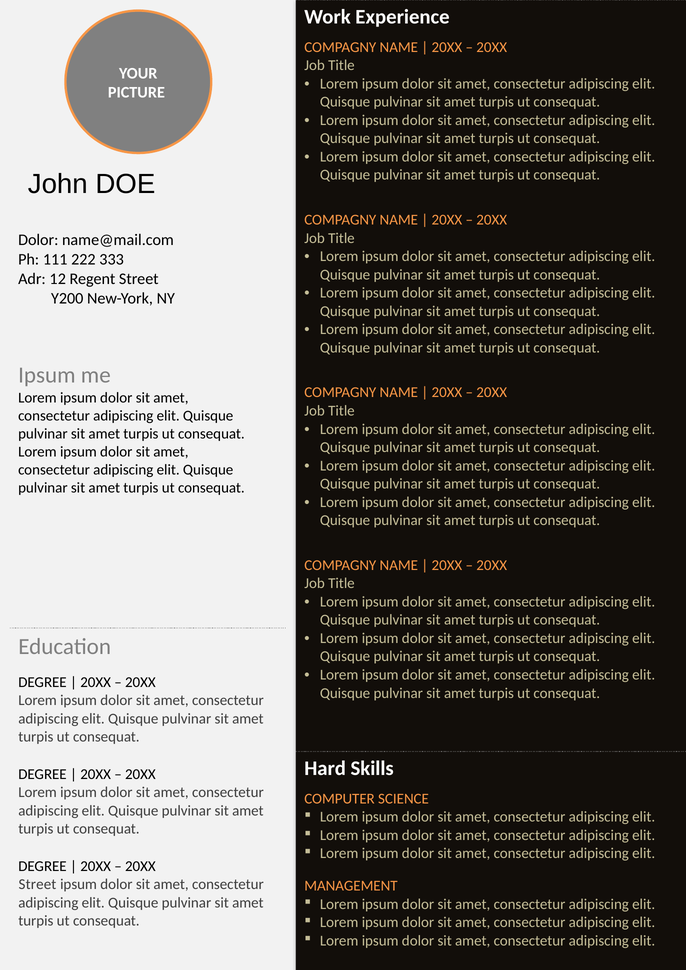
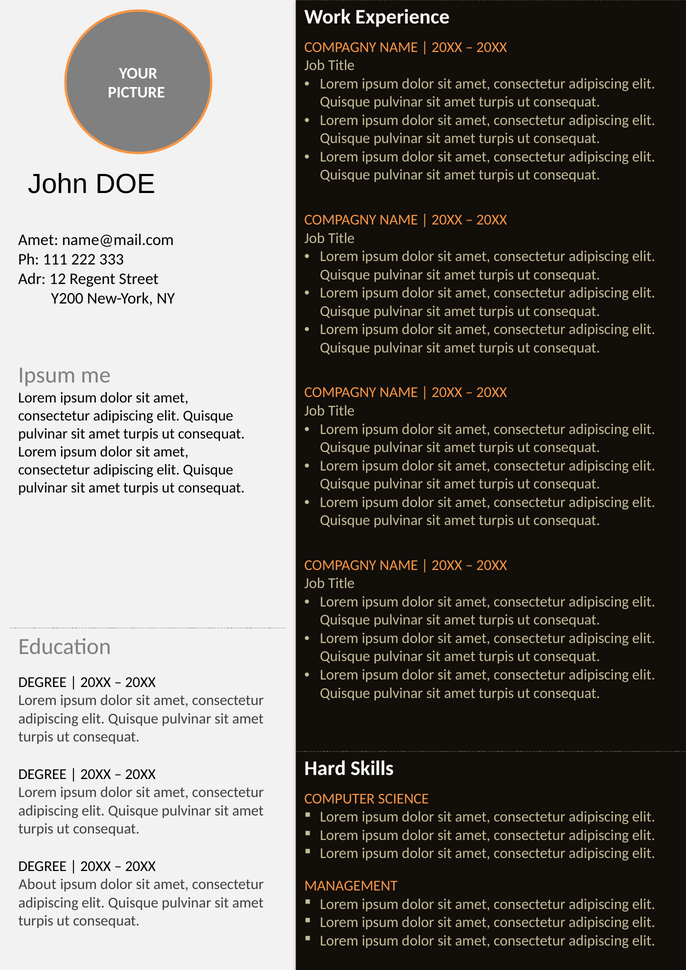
Dolor at (38, 240): Dolor -> Amet
Street at (37, 884): Street -> About
